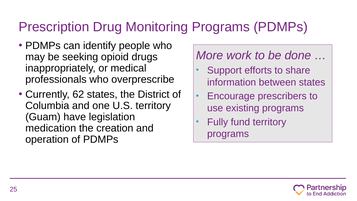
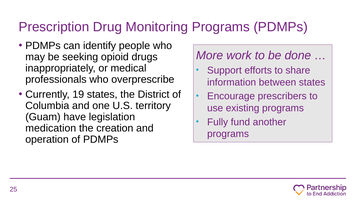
62: 62 -> 19
fund territory: territory -> another
